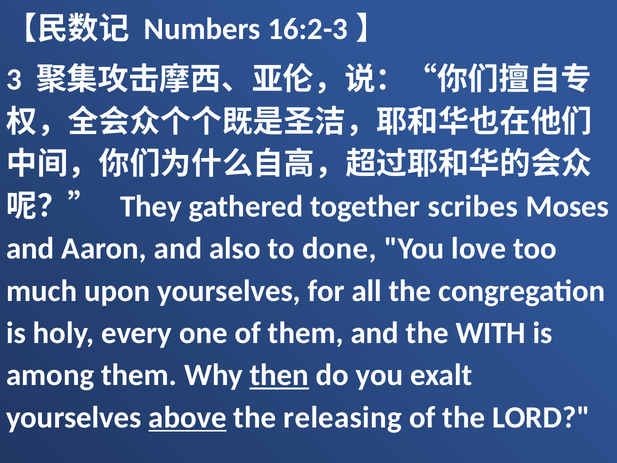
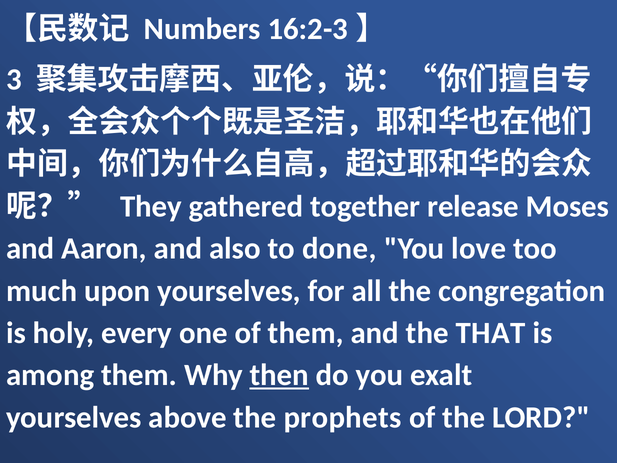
scribes: scribes -> release
WITH: WITH -> THAT
above underline: present -> none
releasing: releasing -> prophets
